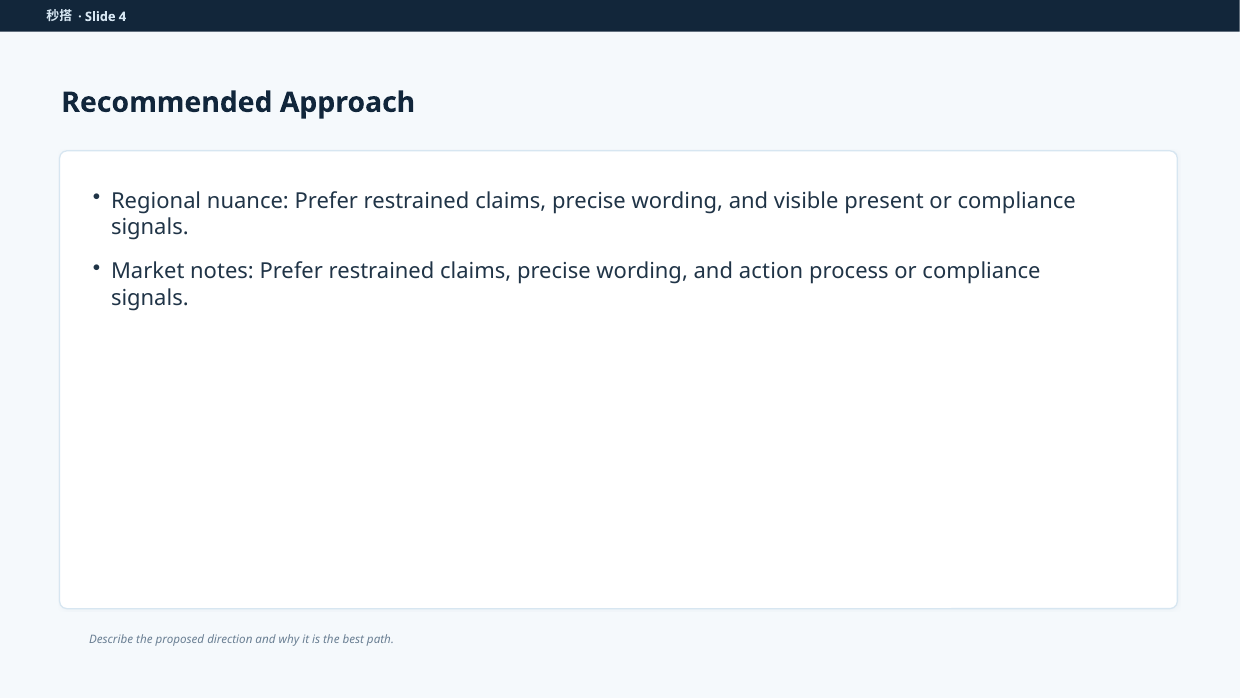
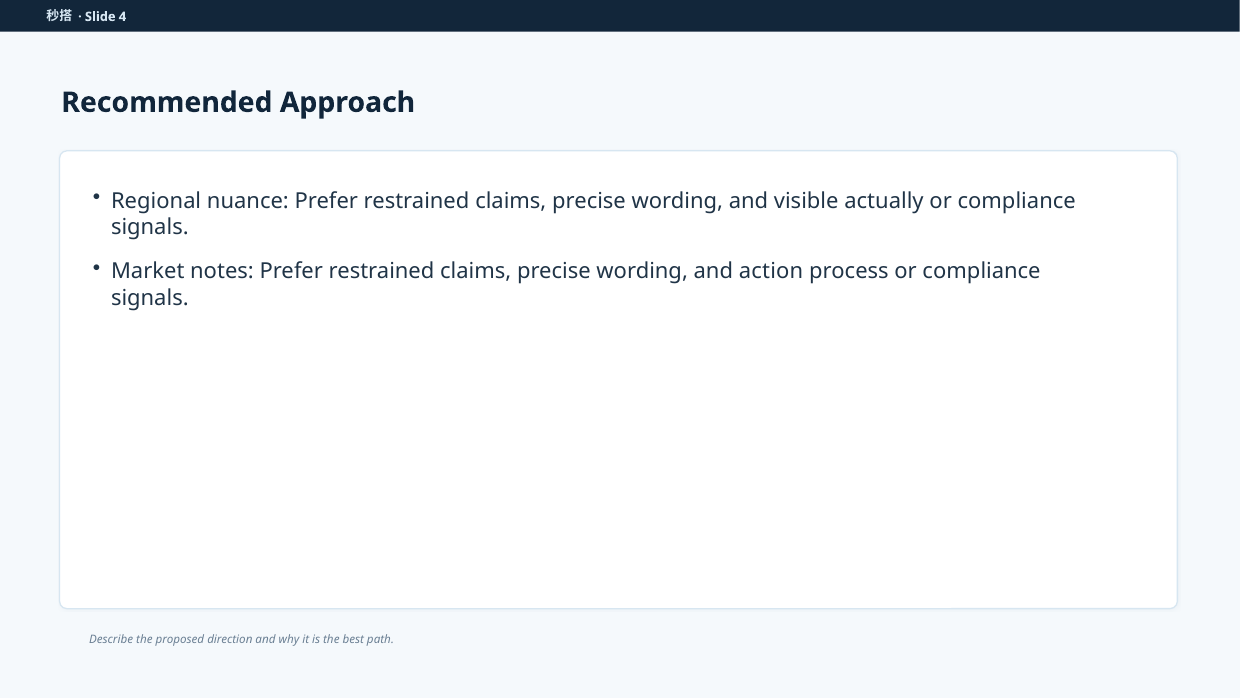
present: present -> actually
